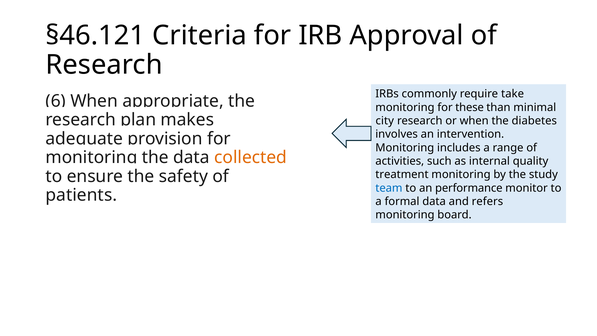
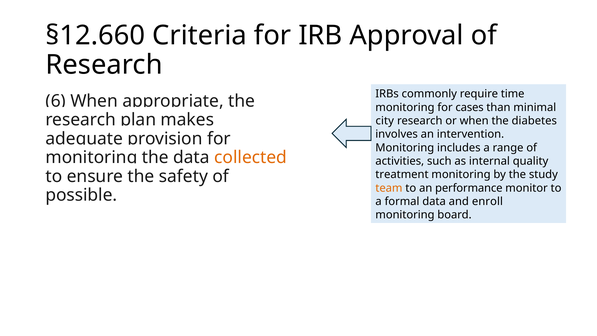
§46.121: §46.121 -> §12.660
take: take -> time
these: these -> cases
team colour: blue -> orange
patients: patients -> possible
refers: refers -> enroll
